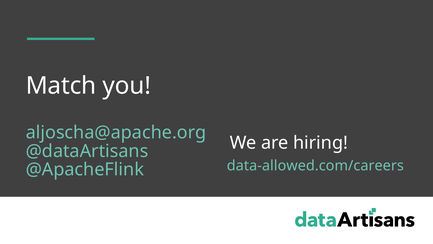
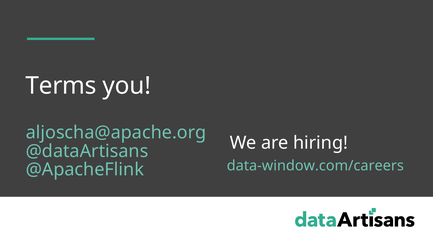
Match: Match -> Terms
data-allowed.com/careers: data-allowed.com/careers -> data-window.com/careers
